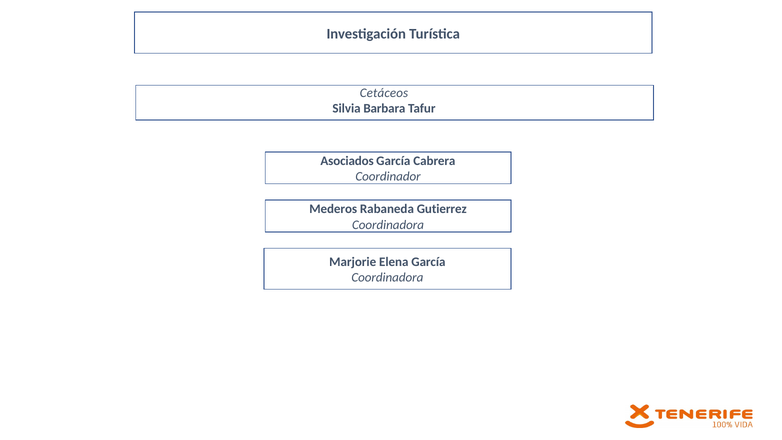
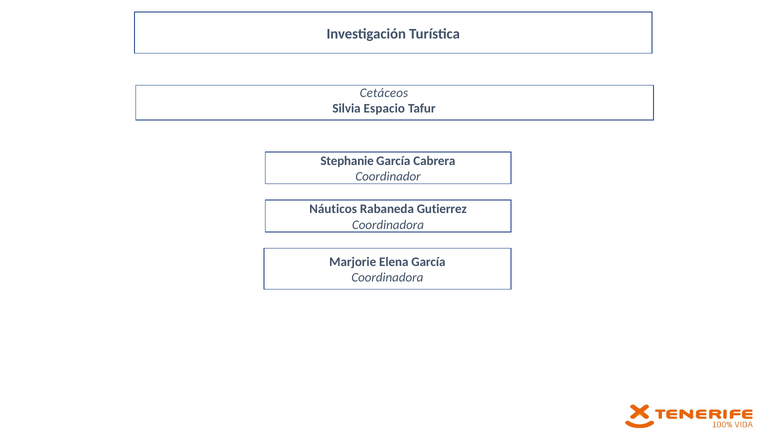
Barbara: Barbara -> Espacio
Asociados: Asociados -> Stephanie
Mederos: Mederos -> Náuticos
